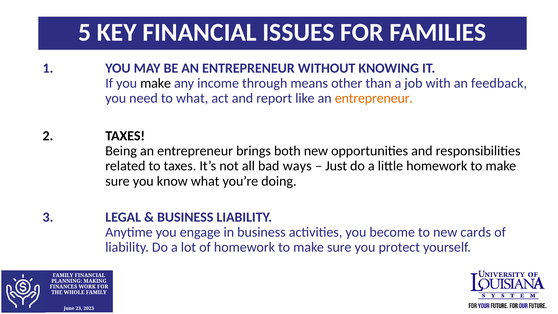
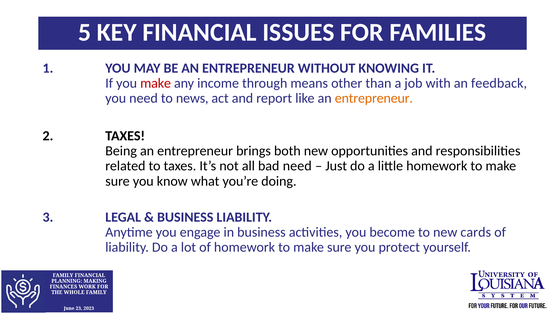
make at (156, 83) colour: black -> red
to what: what -> news
bad ways: ways -> need
